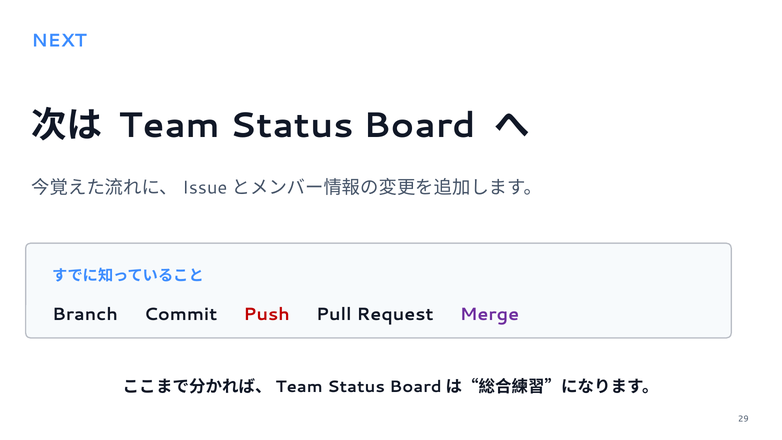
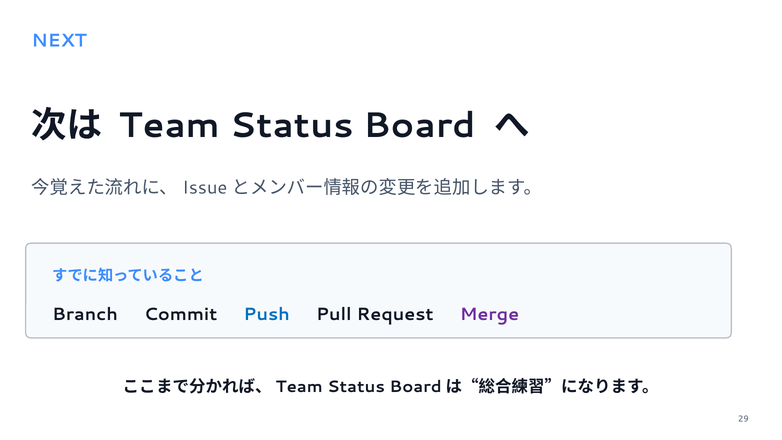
Push colour: red -> blue
